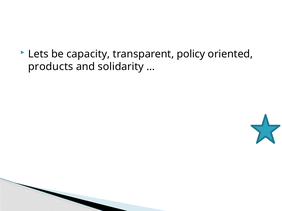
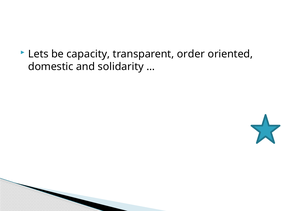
policy: policy -> order
products: products -> domestic
